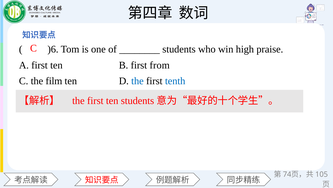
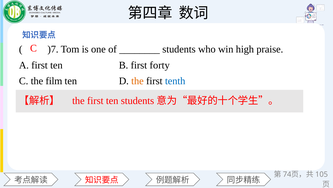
)6: )6 -> )7
from: from -> forty
the at (137, 81) colour: blue -> orange
